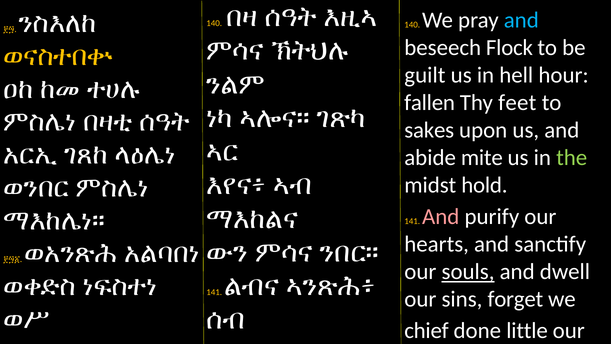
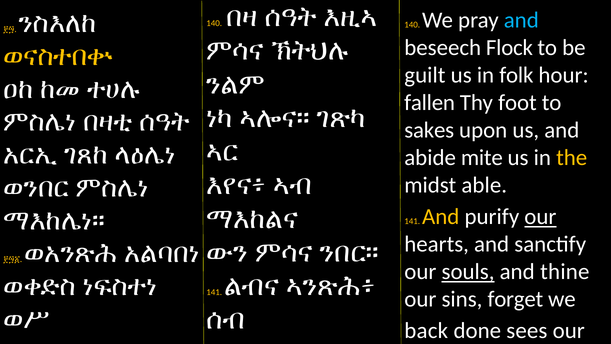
hell: hell -> folk
feet: feet -> foot
the colour: light green -> yellow
hold: hold -> able
And at (441, 217) colour: pink -> yellow
our at (540, 217) underline: none -> present
dwell: dwell -> thine
chief: chief -> back
little: little -> sees
